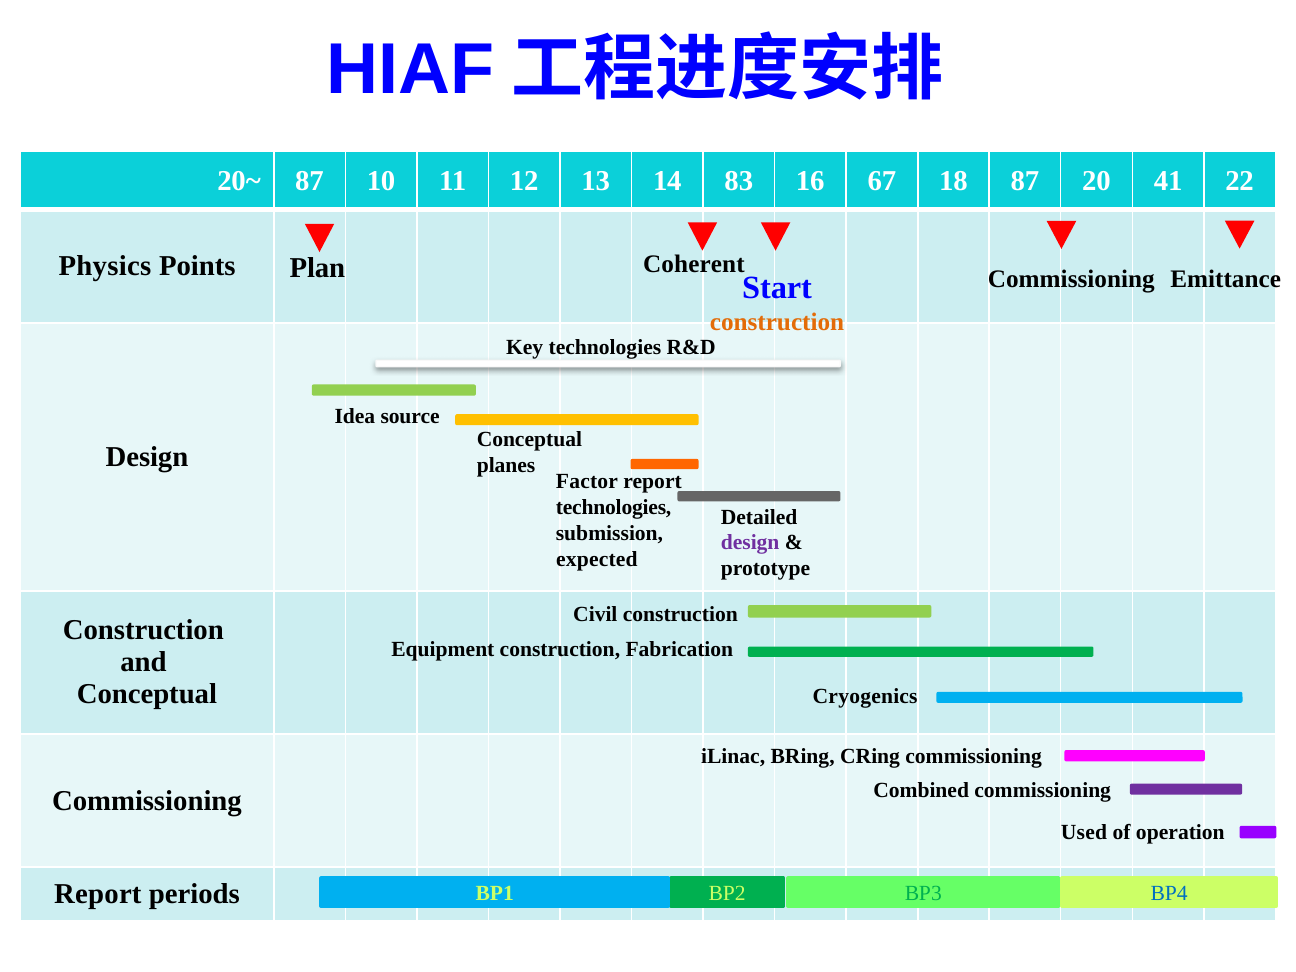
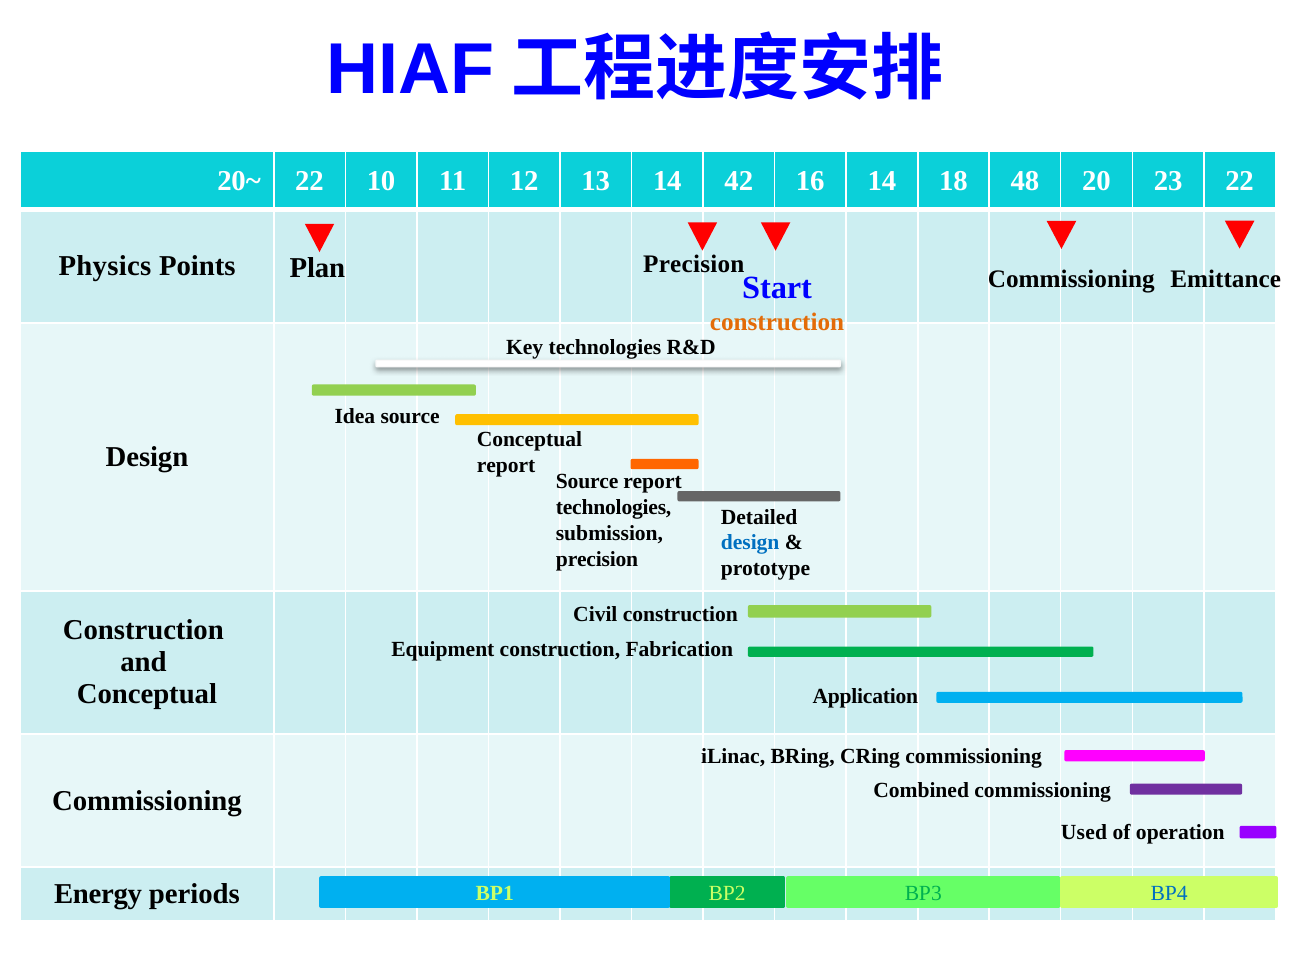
20~ 87: 87 -> 22
83: 83 -> 42
16 67: 67 -> 14
18 87: 87 -> 48
41: 41 -> 23
Plan Coherent: Coherent -> Precision
planes at (506, 465): planes -> report
Factor at (587, 482): Factor -> Source
design at (750, 543) colour: purple -> blue
expected at (597, 559): expected -> precision
Cryogenics: Cryogenics -> Application
Report at (98, 894): Report -> Energy
